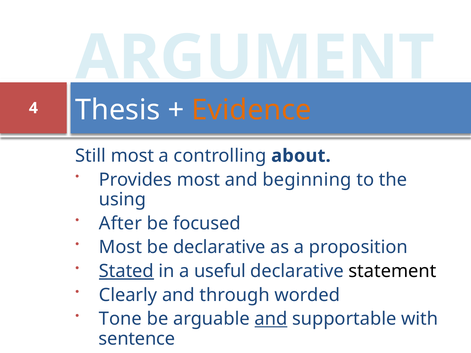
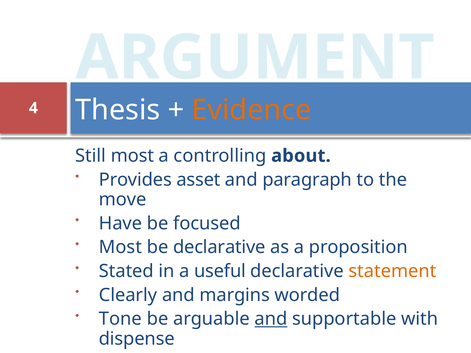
Provides most: most -> asset
beginning: beginning -> paragraph
using: using -> move
After: After -> Have
Stated underline: present -> none
statement colour: black -> orange
through: through -> margins
sentence: sentence -> dispense
